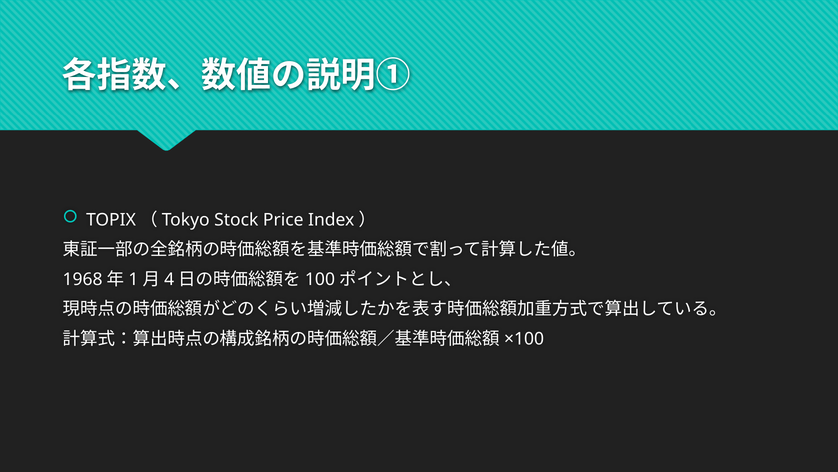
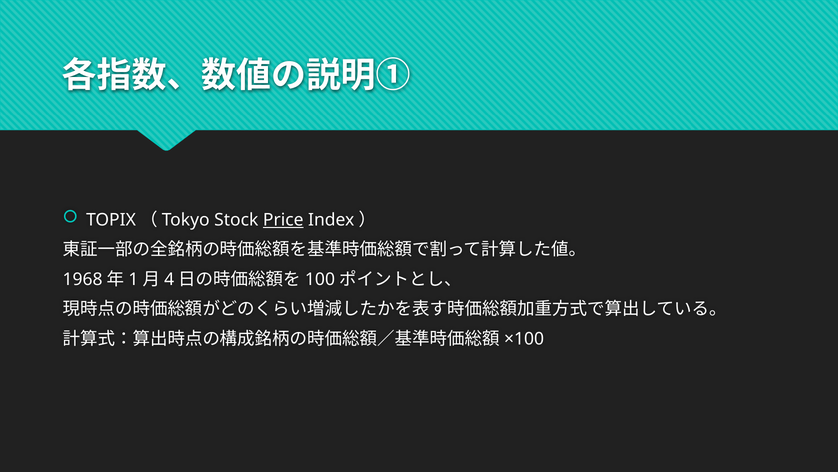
Price underline: none -> present
